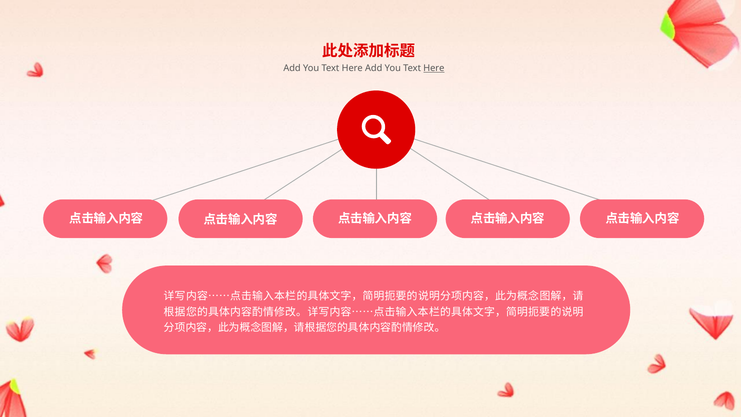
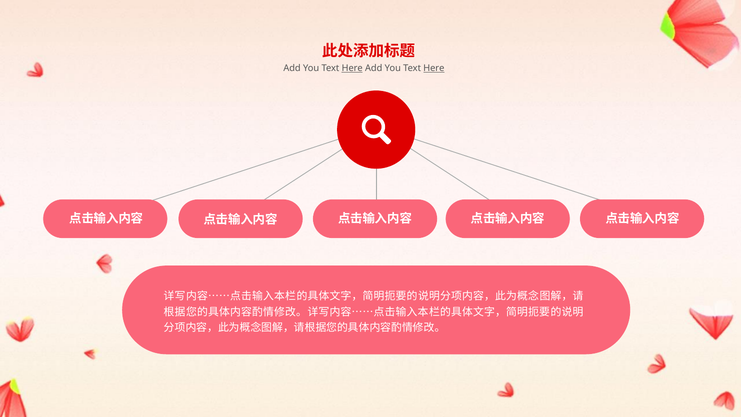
Here at (352, 68) underline: none -> present
